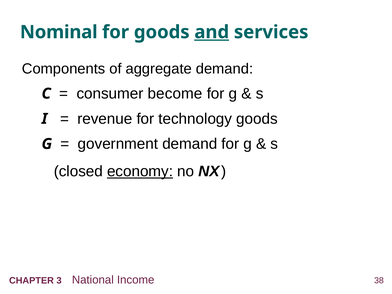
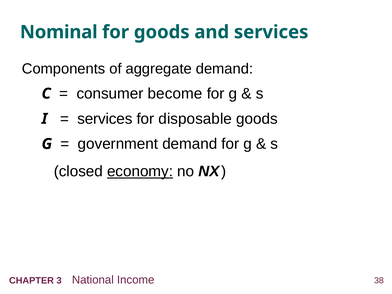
and underline: present -> none
revenue at (105, 119): revenue -> services
technology: technology -> disposable
